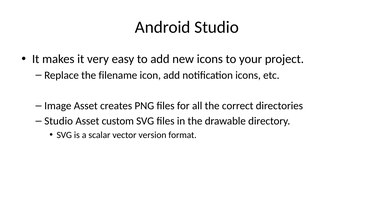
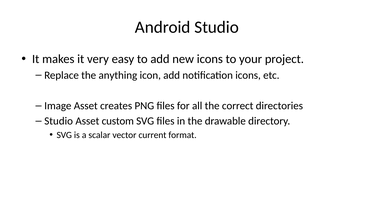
filename: filename -> anything
version: version -> current
